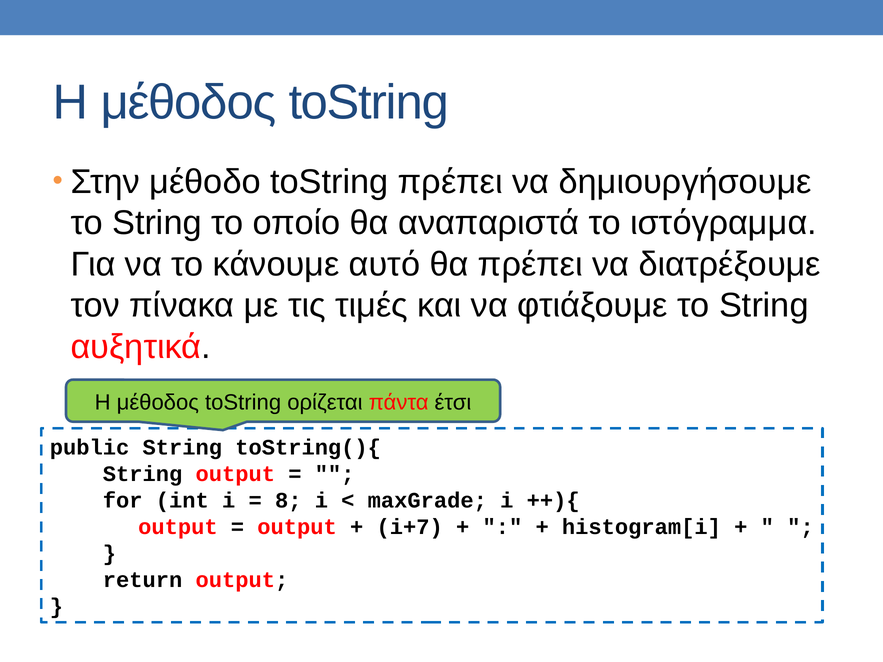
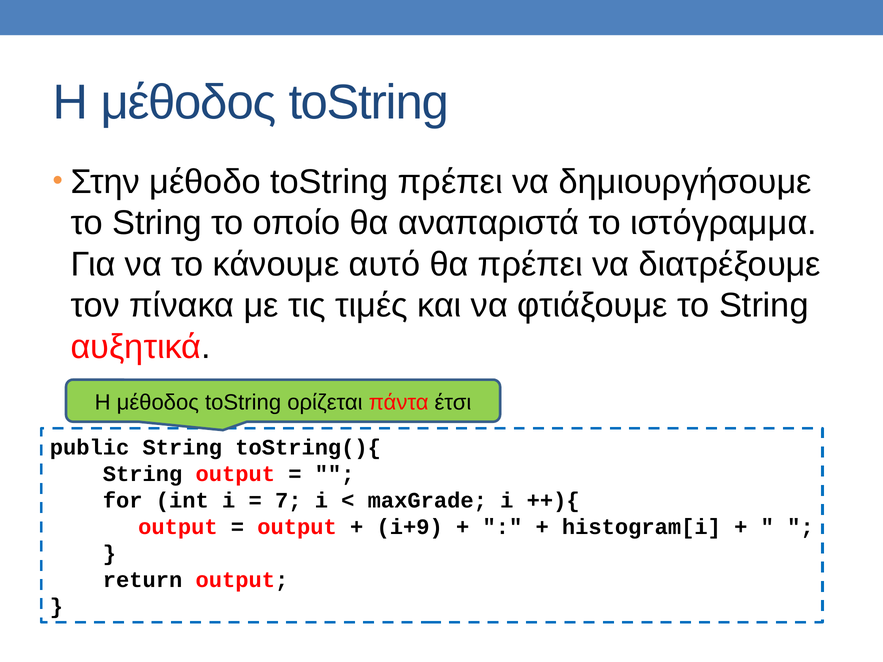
8: 8 -> 7
i+7: i+7 -> i+9
